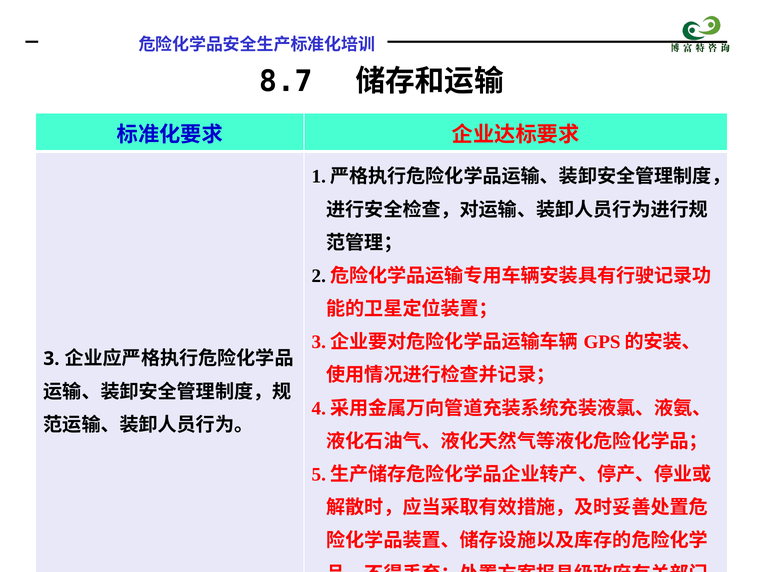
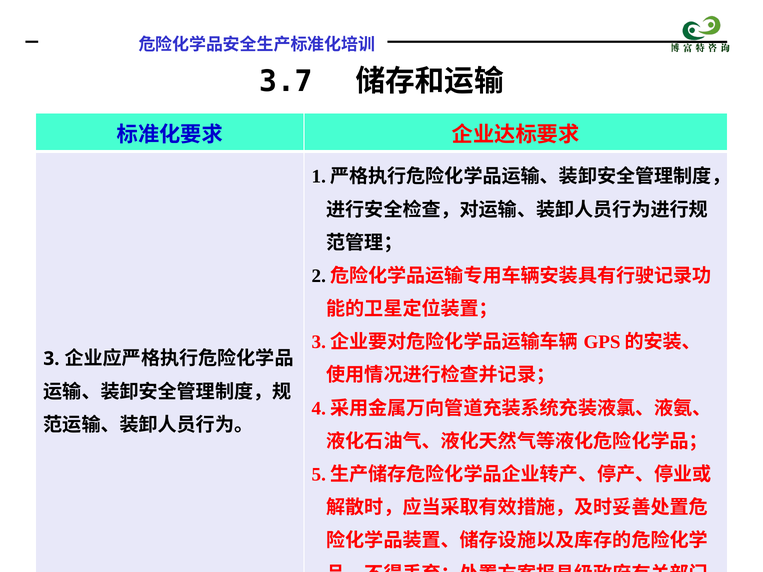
8.7: 8.7 -> 3.7
